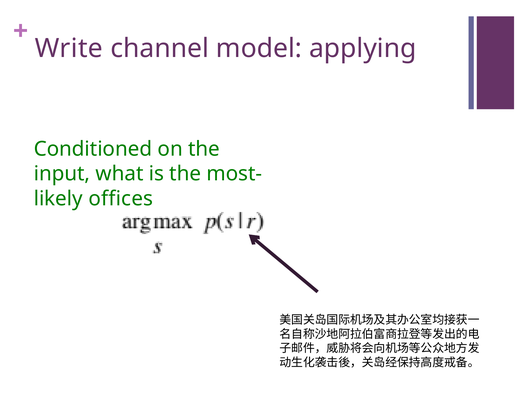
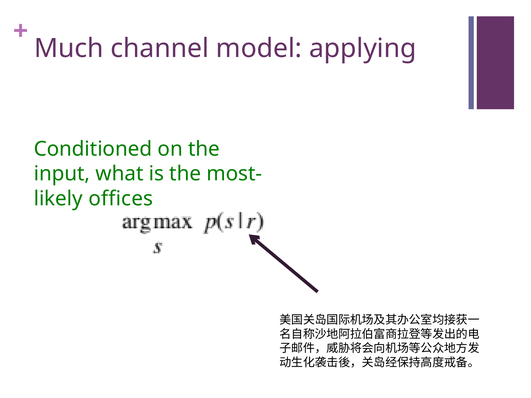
Write: Write -> Much
